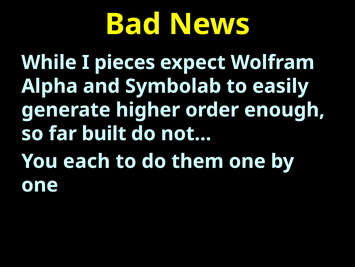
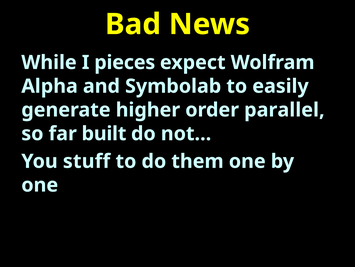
enough: enough -> parallel
each: each -> stuff
